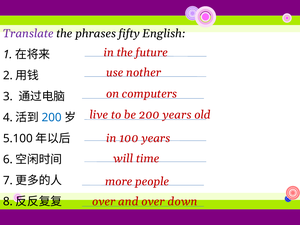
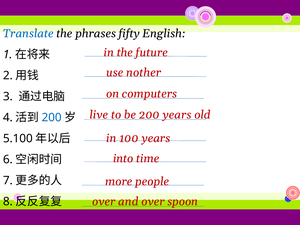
Translate colour: purple -> blue
will: will -> into
down: down -> spoon
